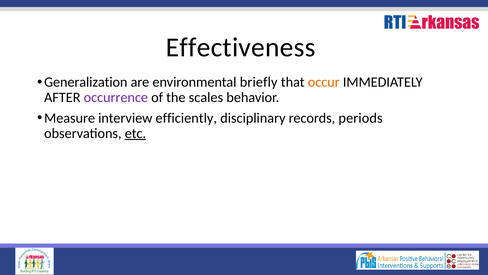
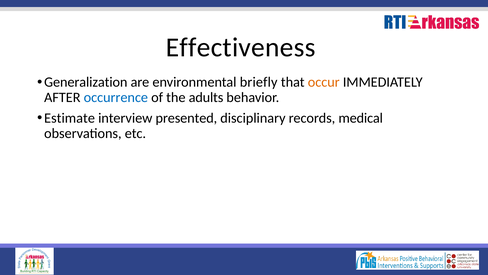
occurrence colour: purple -> blue
scales: scales -> adults
Measure: Measure -> Estimate
efficiently: efficiently -> presented
periods: periods -> medical
etc underline: present -> none
